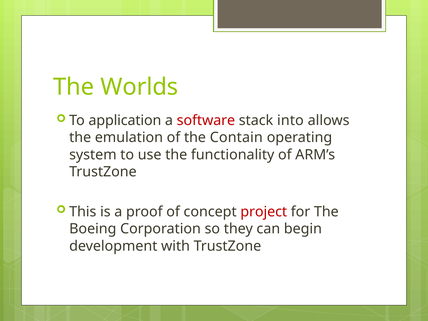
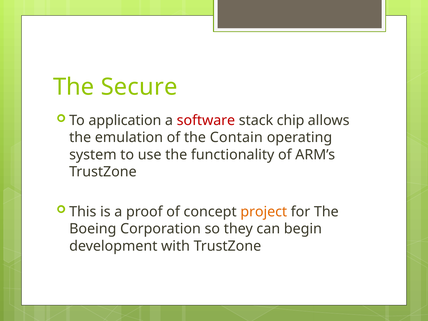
Worlds: Worlds -> Secure
into: into -> chip
project colour: red -> orange
